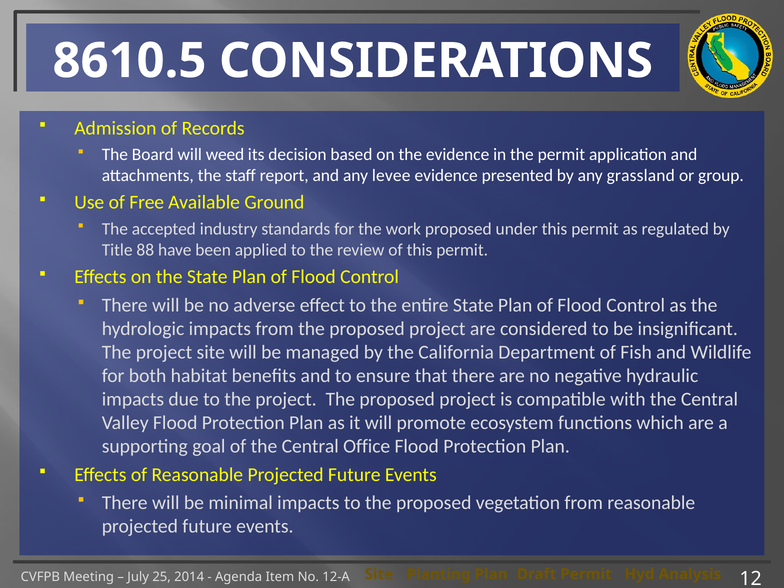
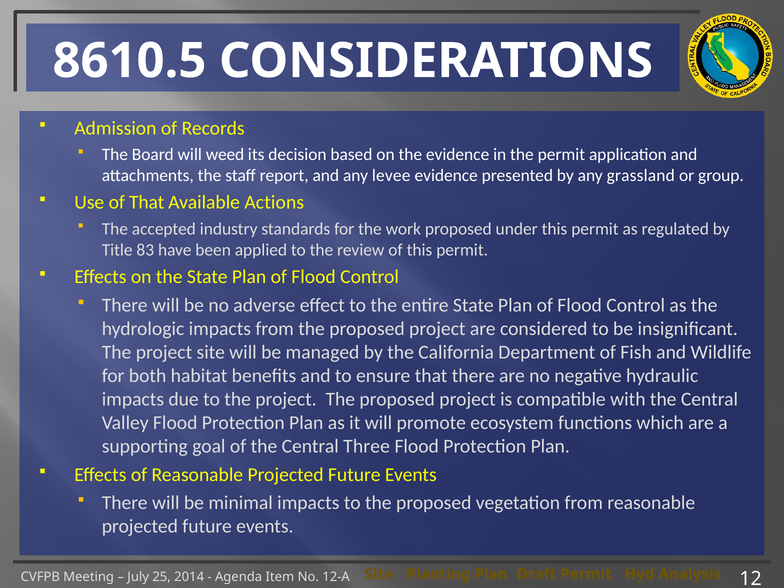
of Free: Free -> That
Ground: Ground -> Actions
88: 88 -> 83
Office: Office -> Three
